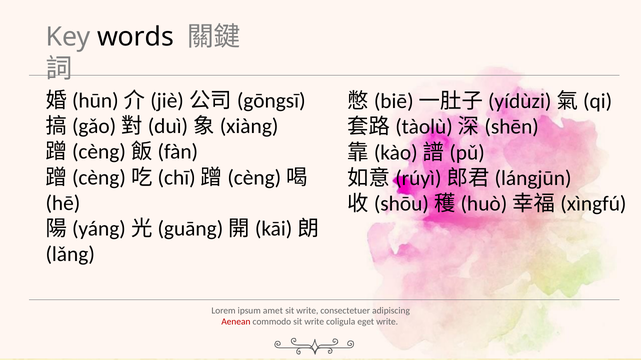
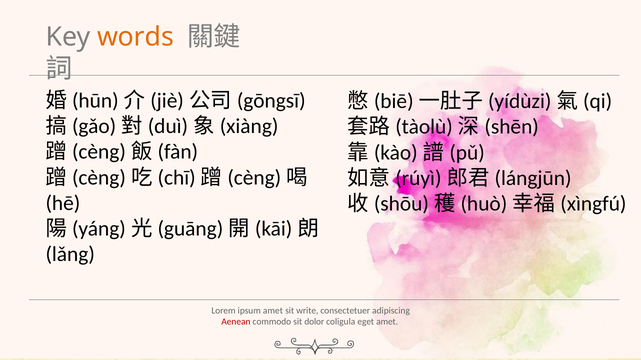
words colour: black -> orange
commodo sit write: write -> dolor
eget write: write -> amet
